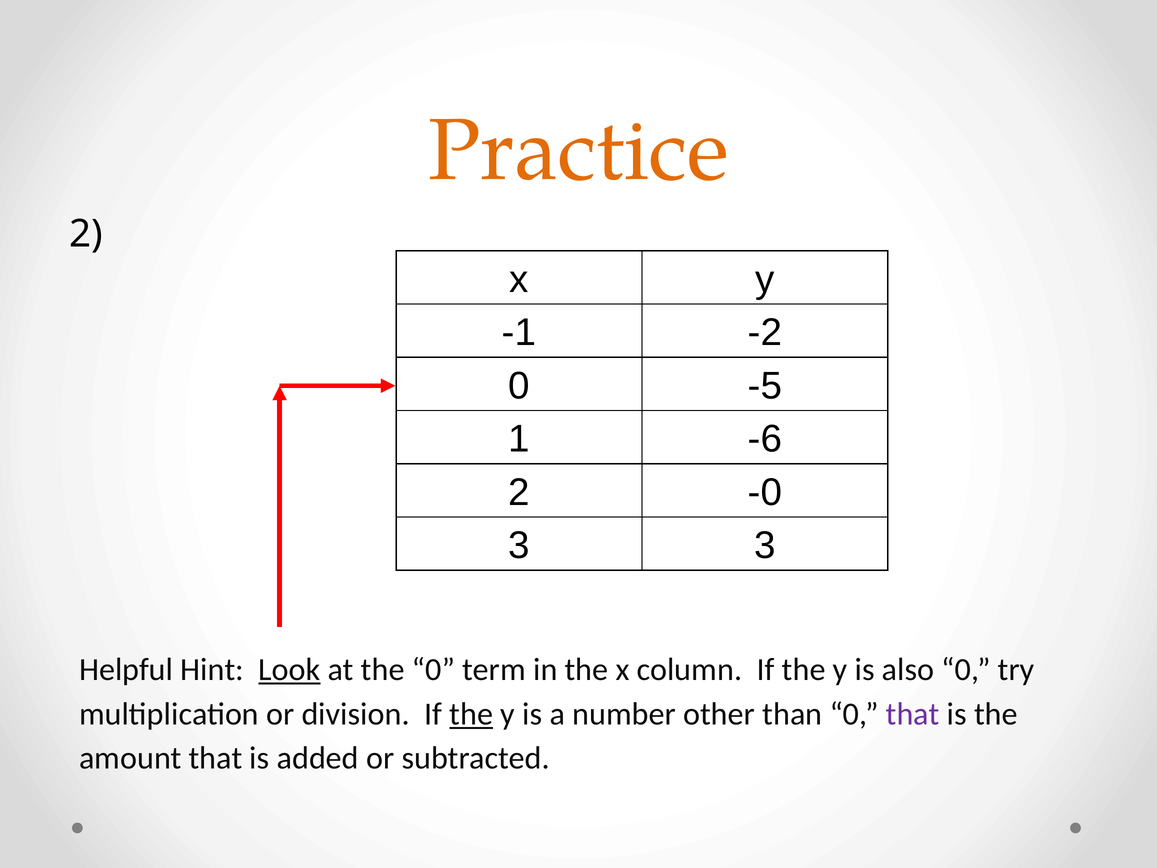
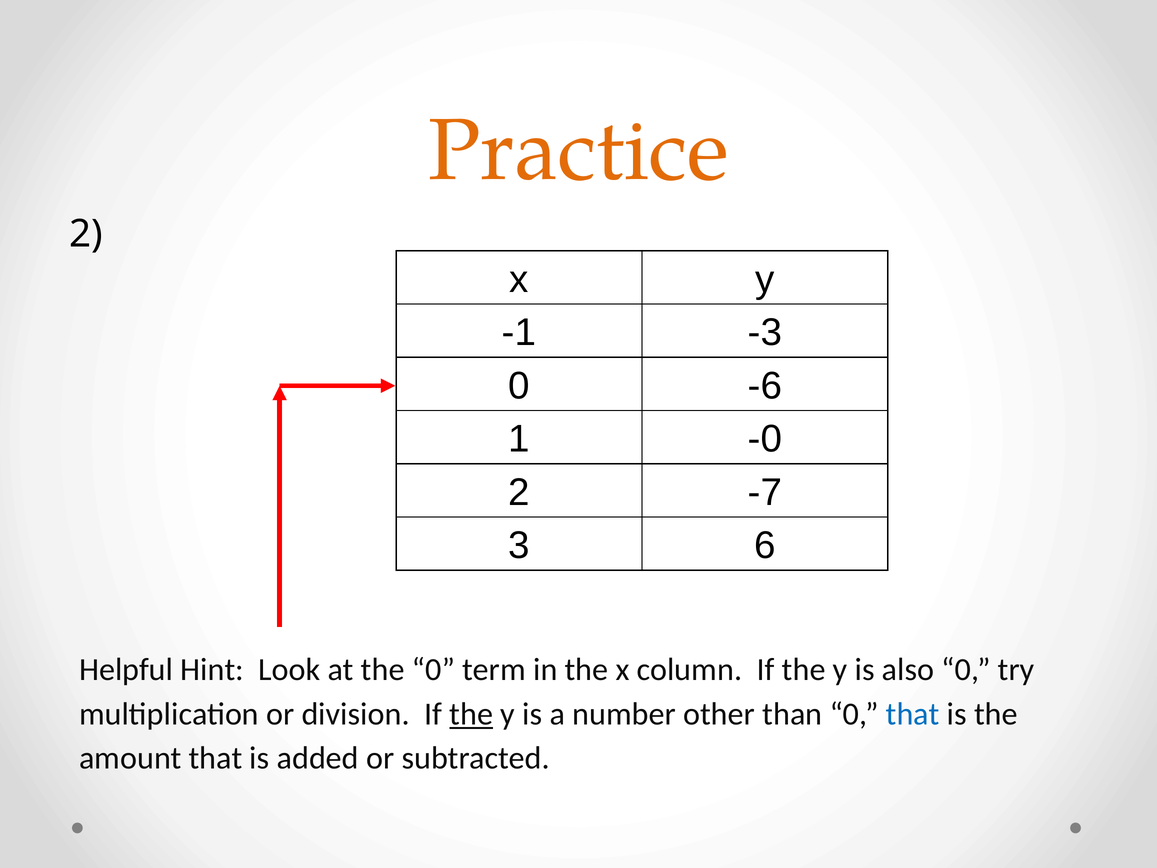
-2: -2 -> -3
-5: -5 -> -6
-6: -6 -> -0
-0: -0 -> -7
3 3: 3 -> 6
Look underline: present -> none
that at (913, 714) colour: purple -> blue
